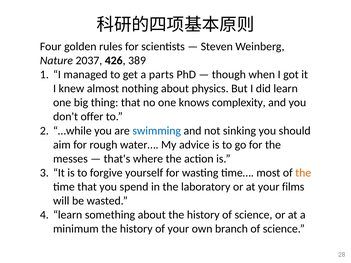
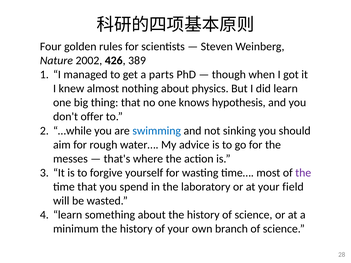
2037: 2037 -> 2002
complexity: complexity -> hypothesis
the at (303, 173) colour: orange -> purple
films: films -> field
